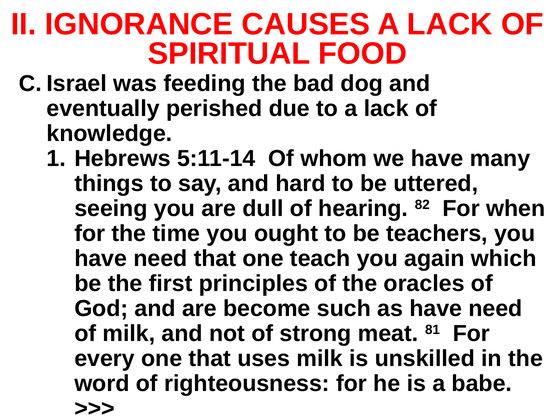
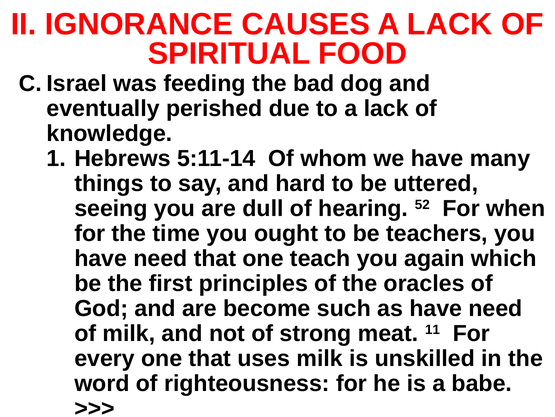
82: 82 -> 52
81: 81 -> 11
